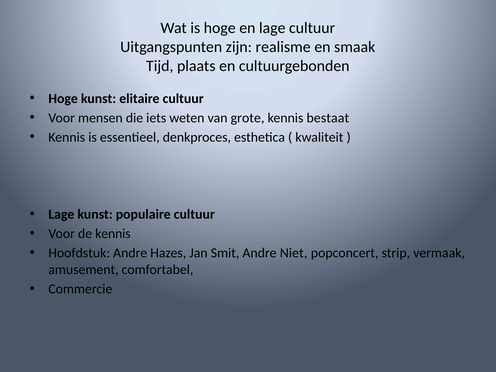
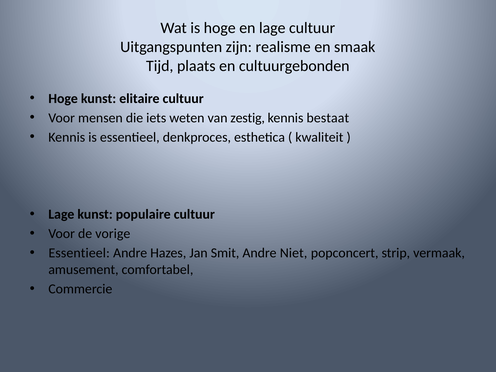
grote: grote -> zestig
de kennis: kennis -> vorige
Hoofdstuk at (79, 253): Hoofdstuk -> Essentieel
